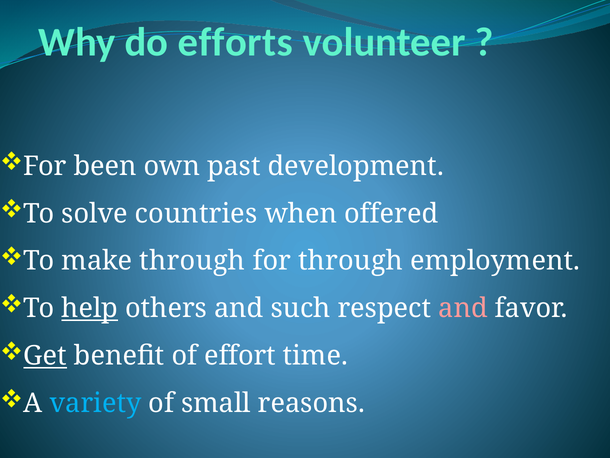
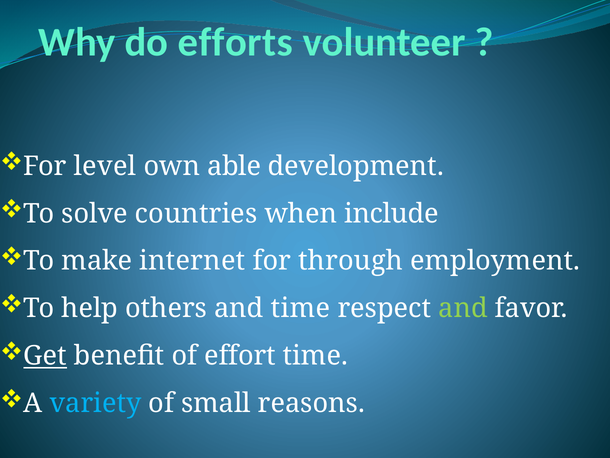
been: been -> level
past: past -> able
offered: offered -> include
make through: through -> internet
help underline: present -> none
and such: such -> time
and at (463, 308) colour: pink -> light green
